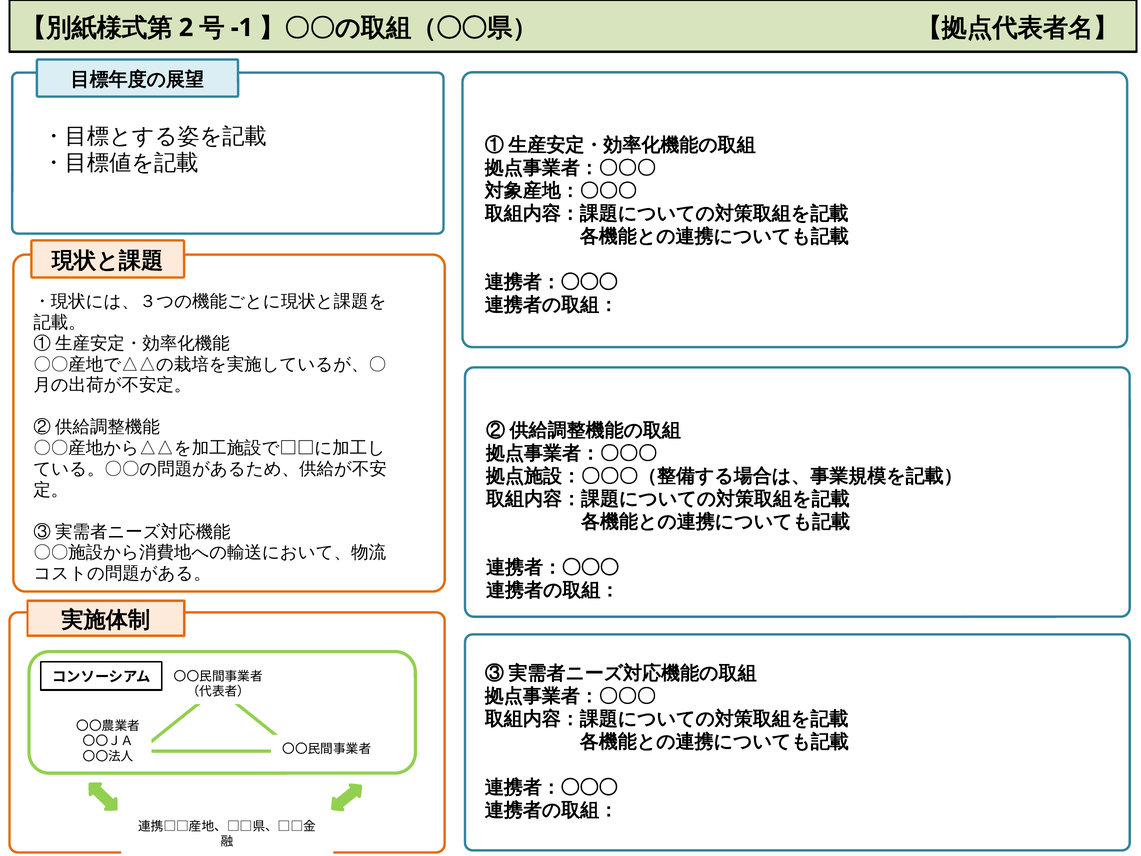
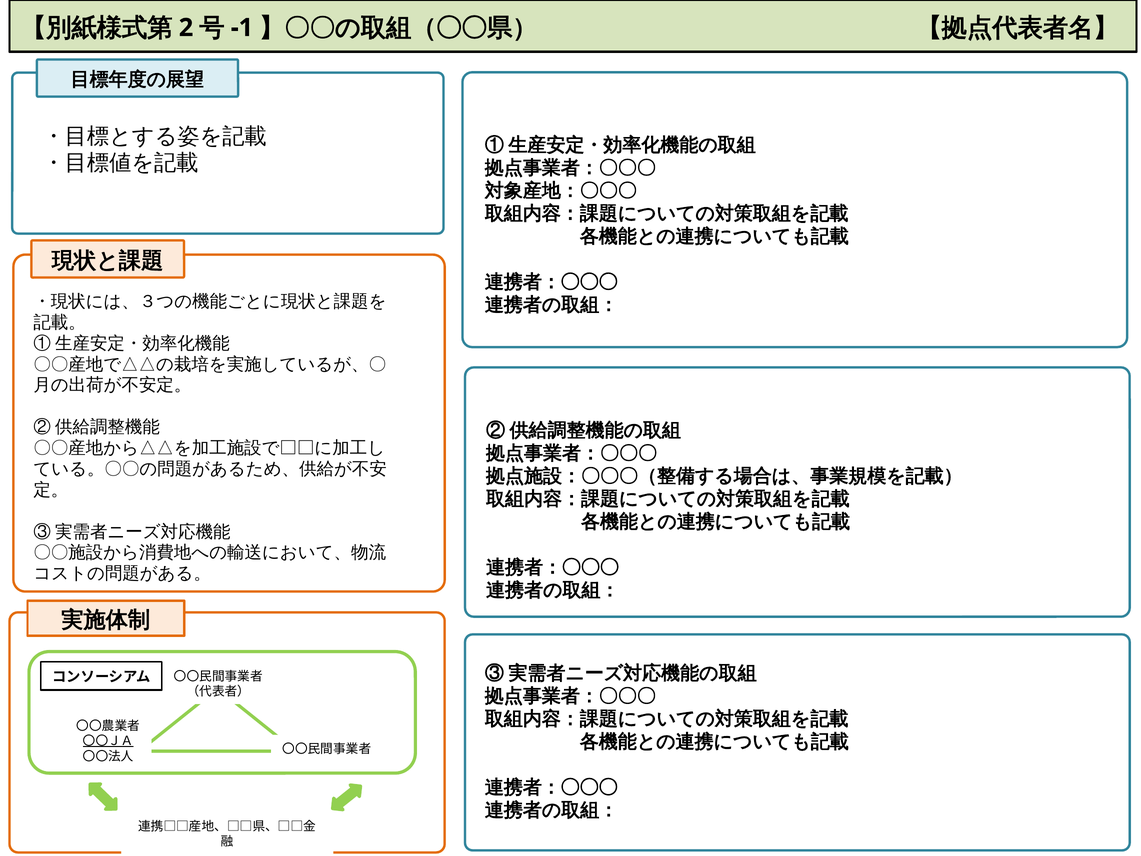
〇〇ＪＡ underline: none -> present
